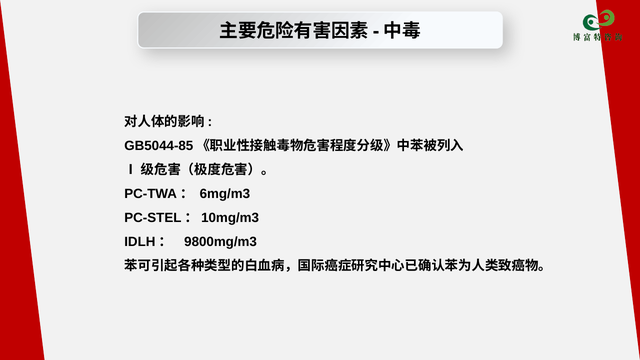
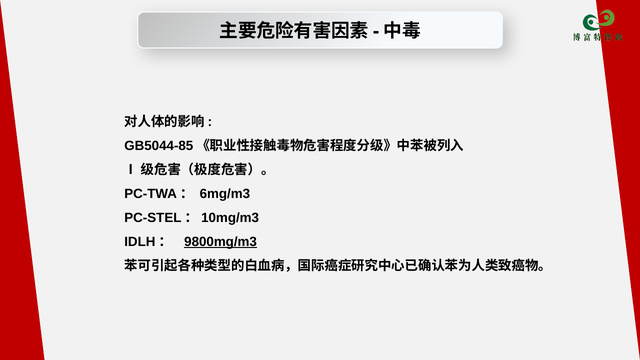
9800mg/m3 underline: none -> present
